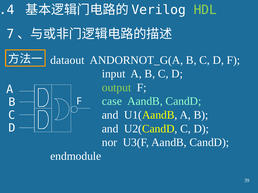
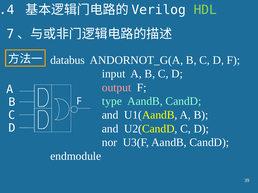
dataout: dataout -> databus
output colour: light green -> pink
case: case -> type
